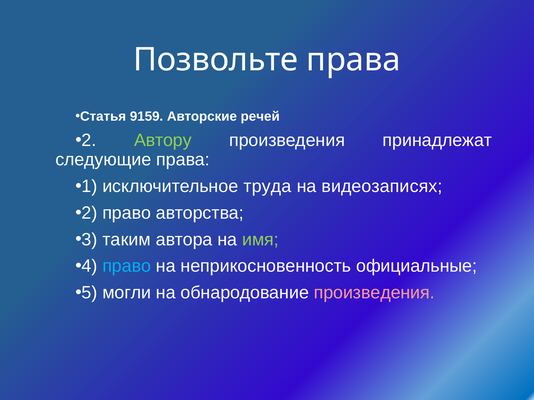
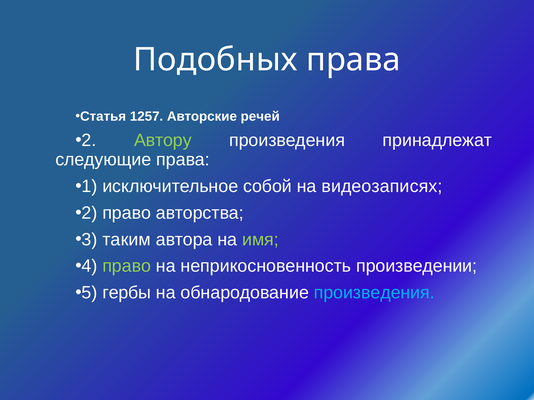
Позвольте: Позвольте -> Подобных
9159: 9159 -> 1257
труда: труда -> собой
право at (127, 266) colour: light blue -> light green
официальные: официальные -> произведении
могли: могли -> гербы
произведения at (374, 293) colour: pink -> light blue
